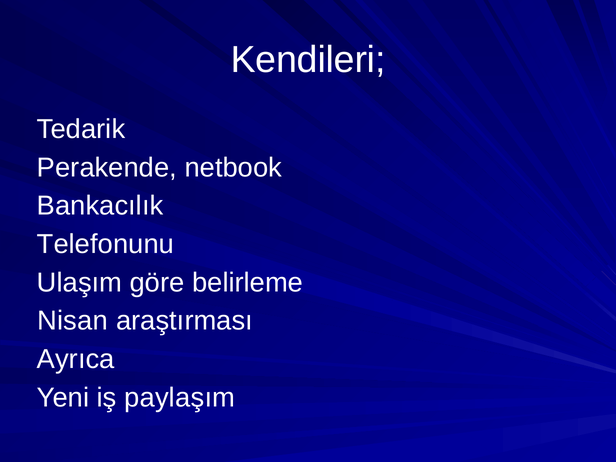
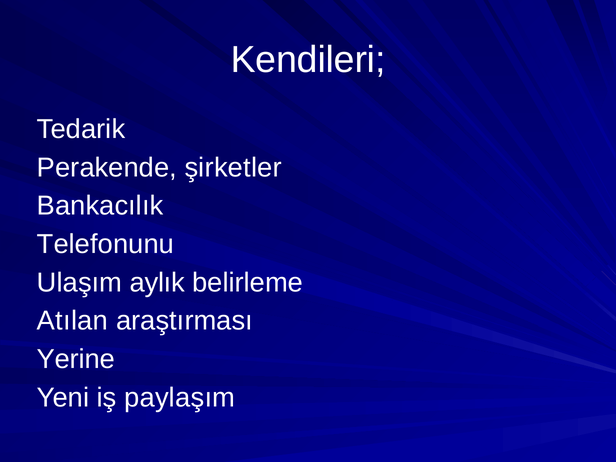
netbook: netbook -> şirketler
göre: göre -> aylık
Nisan: Nisan -> Atılan
Ayrıca: Ayrıca -> Yerine
